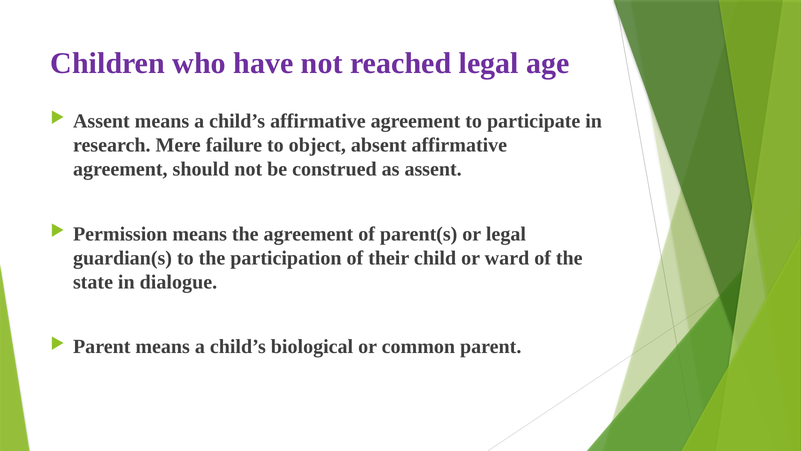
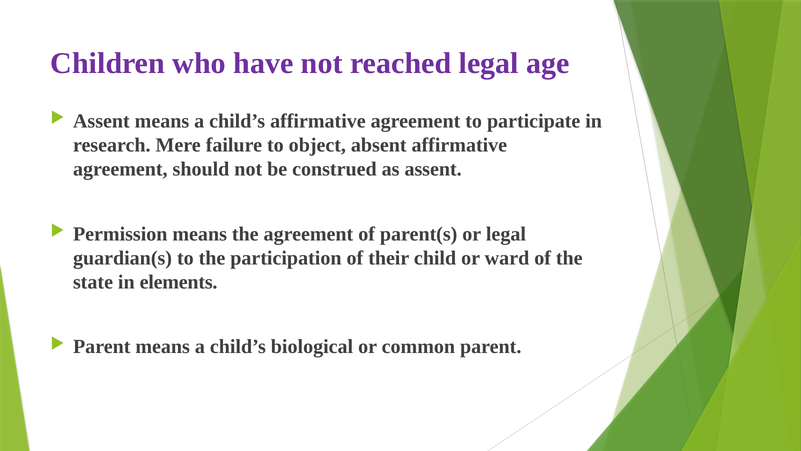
dialogue: dialogue -> elements
